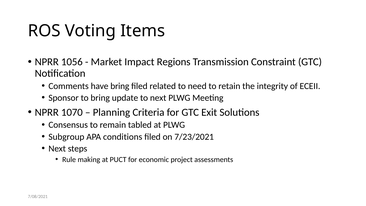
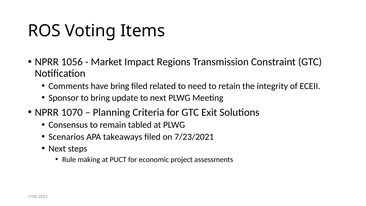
Subgroup: Subgroup -> Scenarios
conditions: conditions -> takeaways
